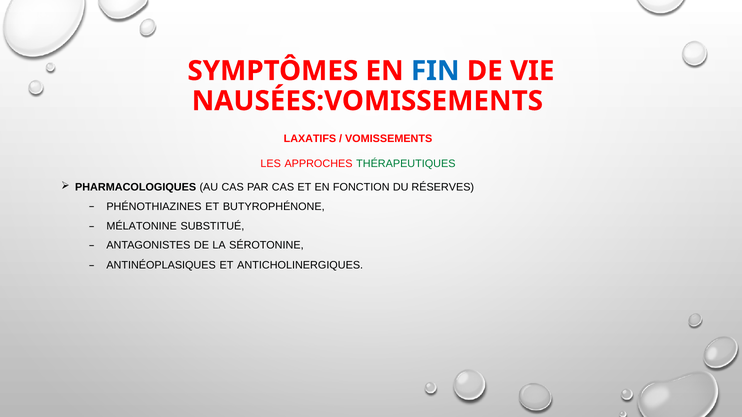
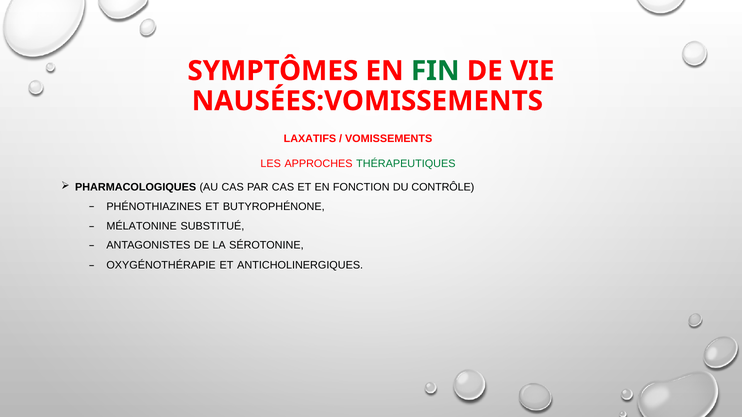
FIN colour: blue -> green
RÉSERVES: RÉSERVES -> CONTRÔLE
ANTINÉOPLASIQUES: ANTINÉOPLASIQUES -> OXYGÉNOTHÉRAPIE
